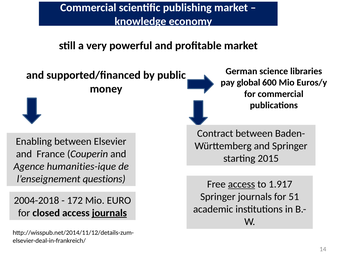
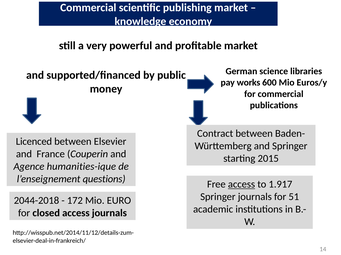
global: global -> works
Enabling: Enabling -> Licenced
2004-2018: 2004-2018 -> 2044-2018
journals at (109, 213) underline: present -> none
